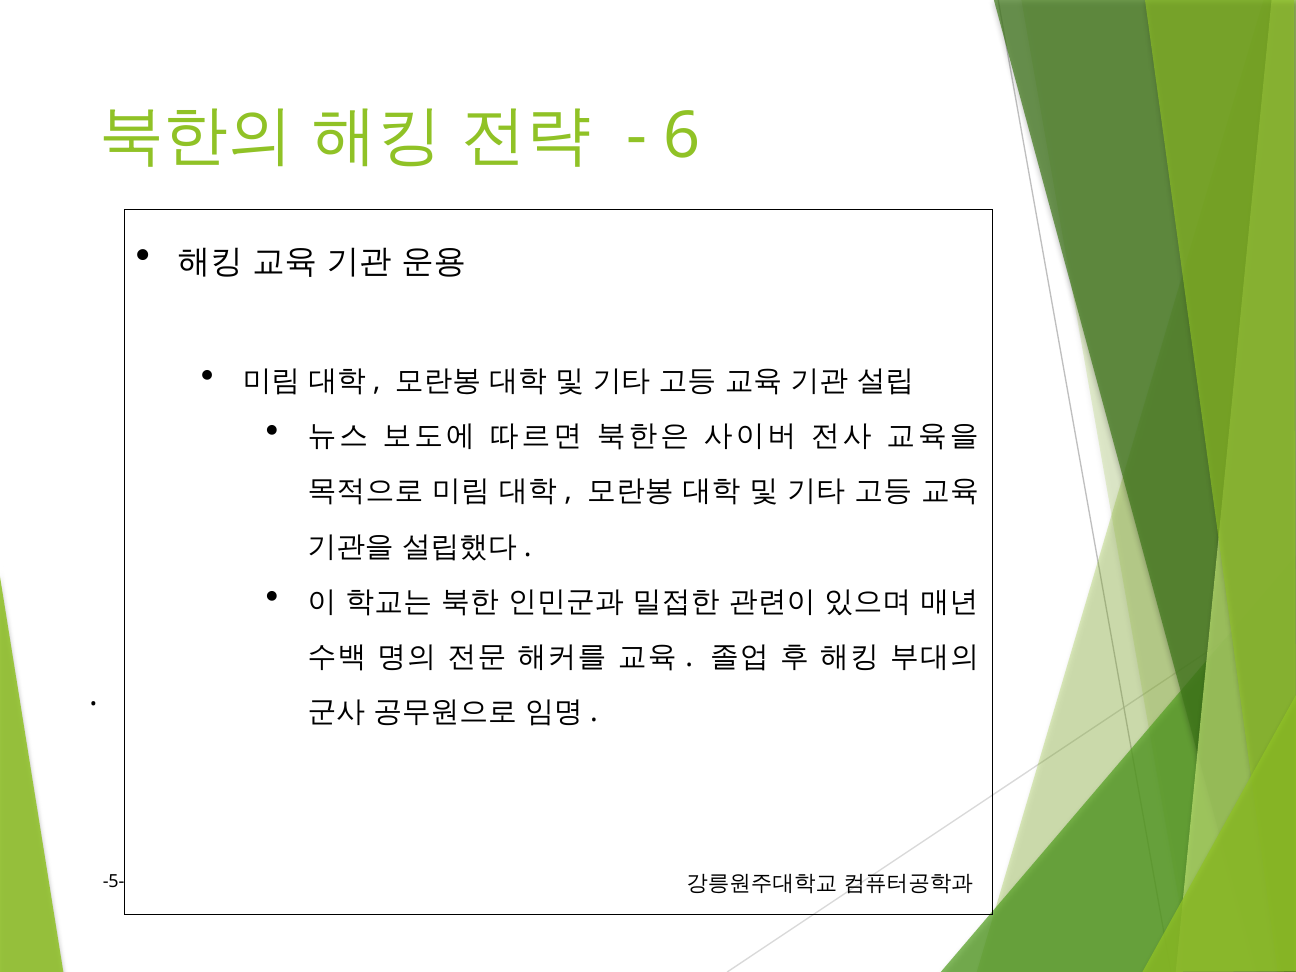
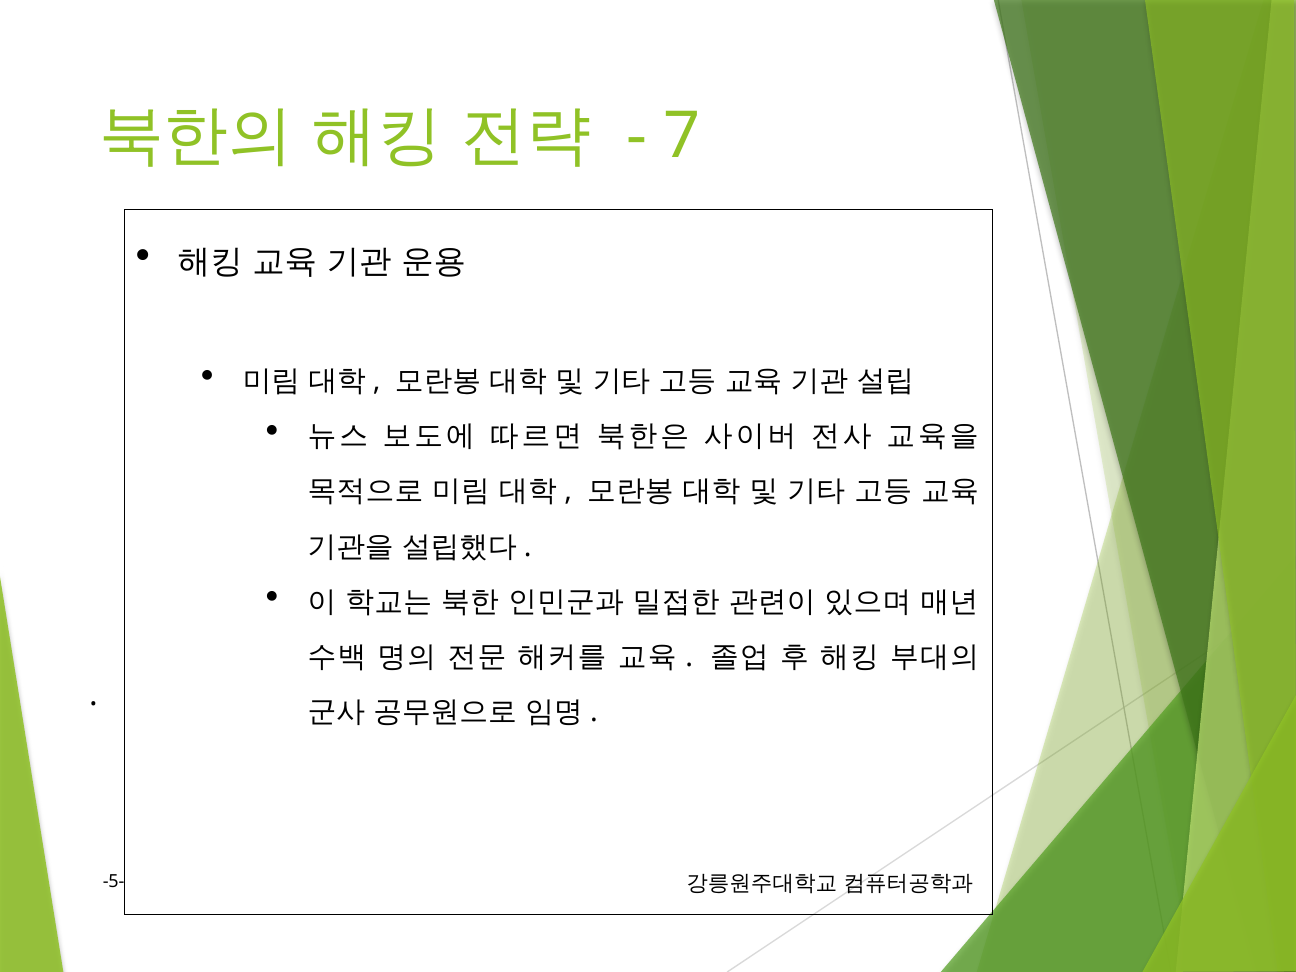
6: 6 -> 7
